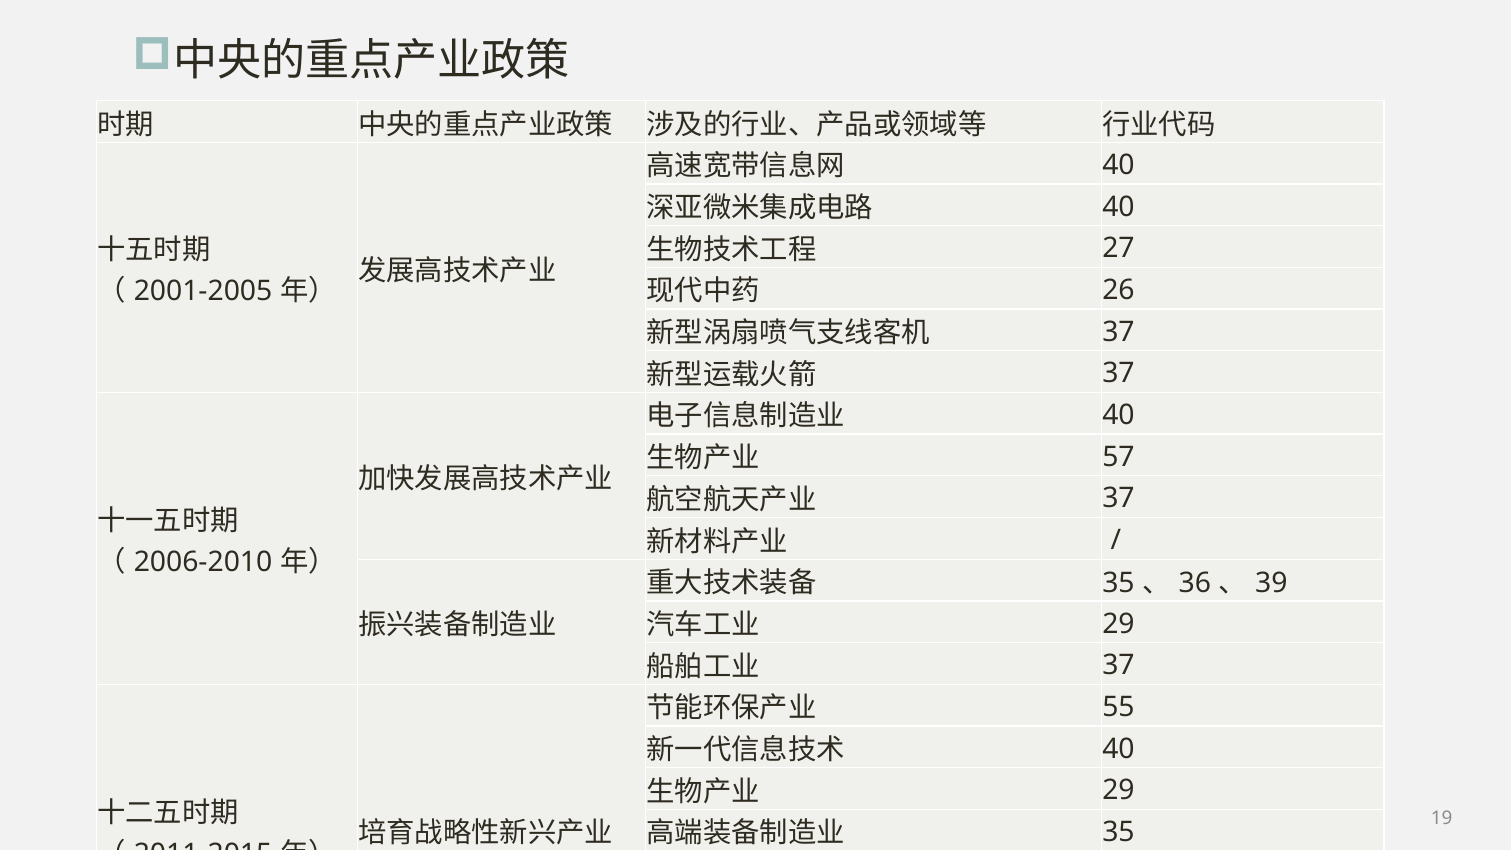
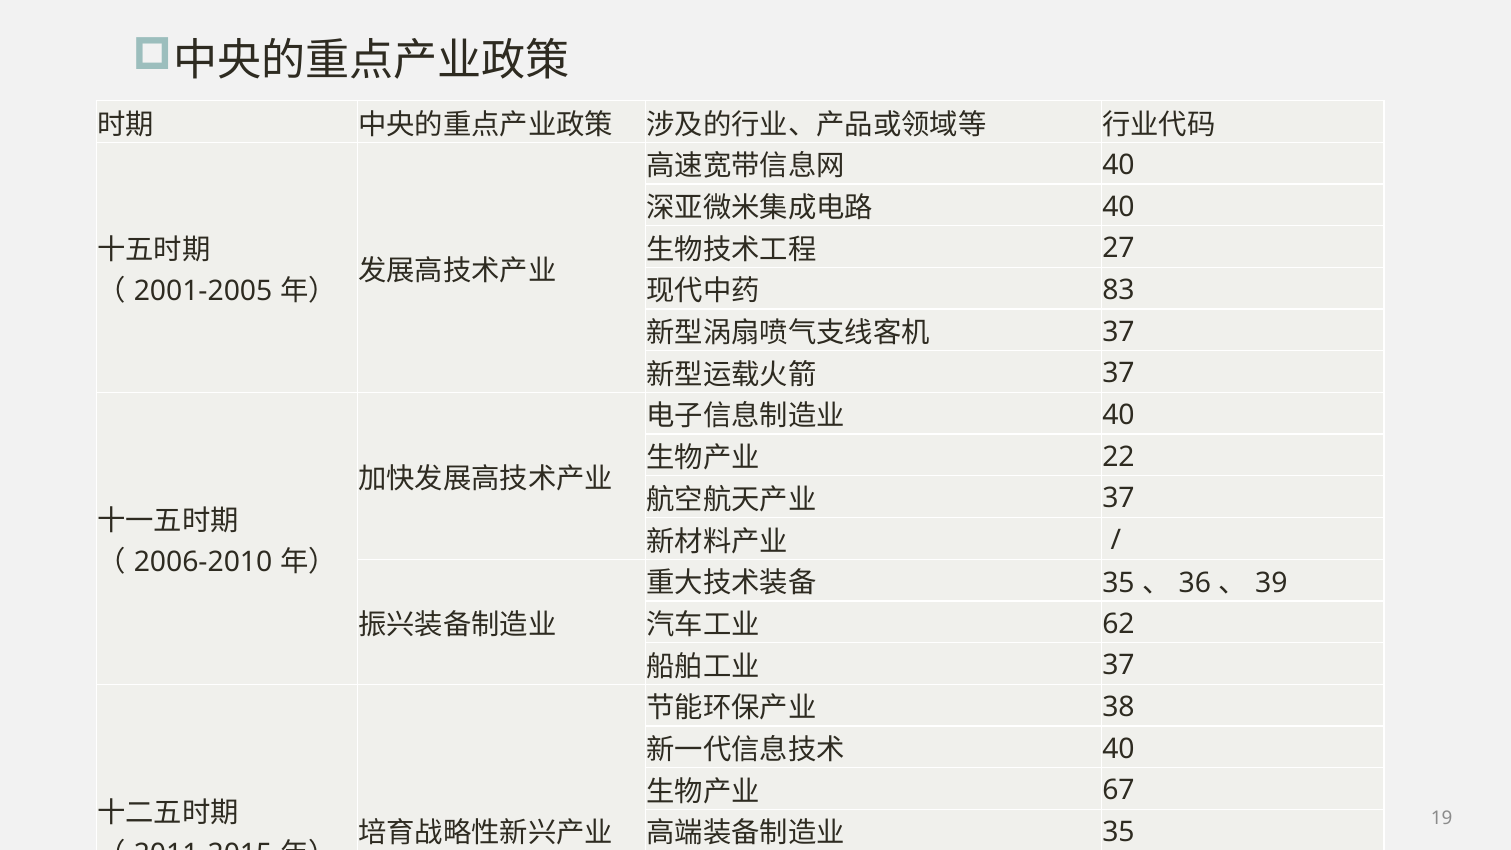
26: 26 -> 83
57: 57 -> 22
29 at (1118, 624): 29 -> 62
55: 55 -> 38
29 at (1118, 790): 29 -> 67
